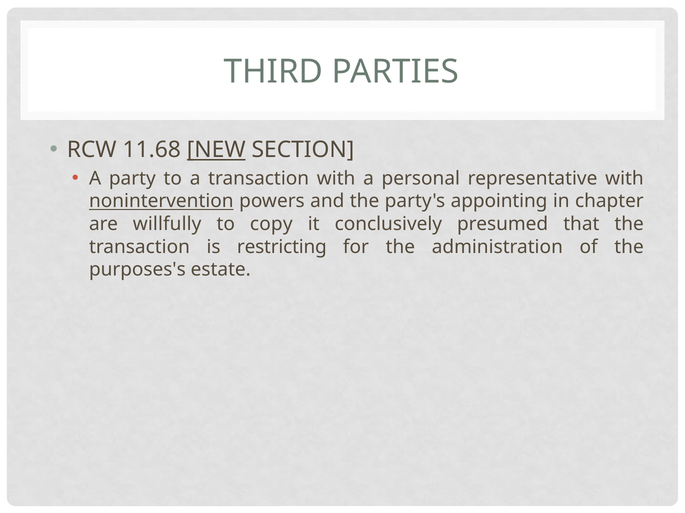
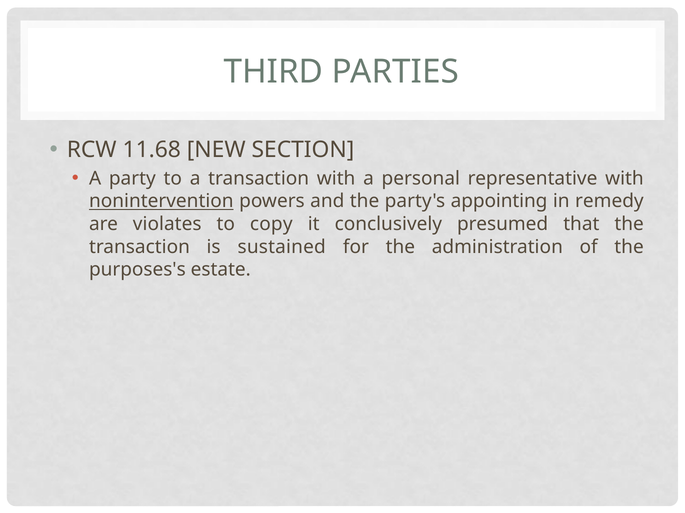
NEW underline: present -> none
chapter: chapter -> remedy
willfully: willfully -> violates
restricting: restricting -> sustained
